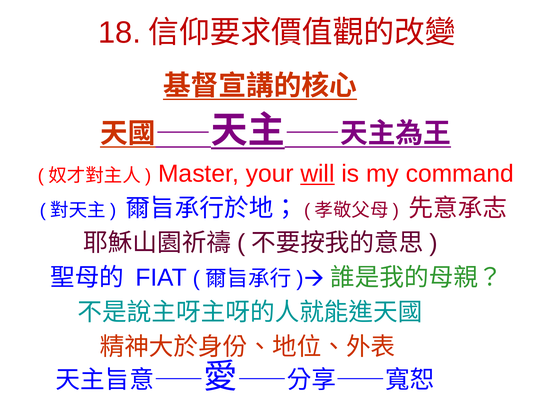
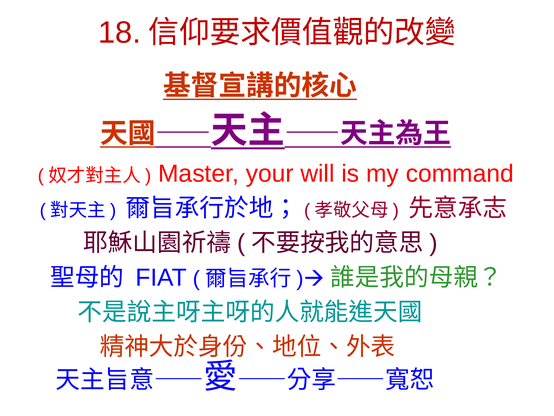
will underline: present -> none
